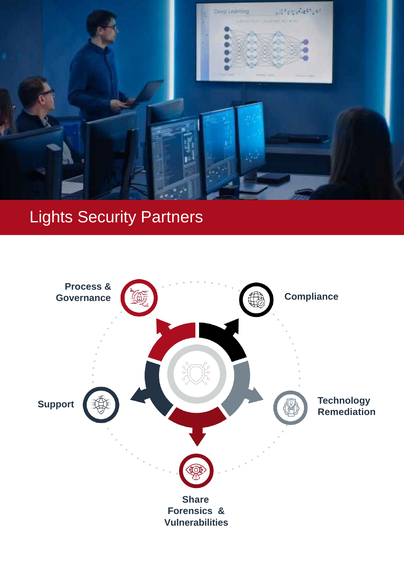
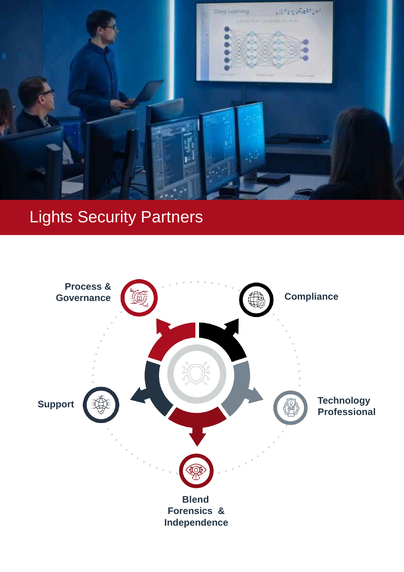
Remediation: Remediation -> Professional
Share: Share -> Blend
Vulnerabilities: Vulnerabilities -> Independence
